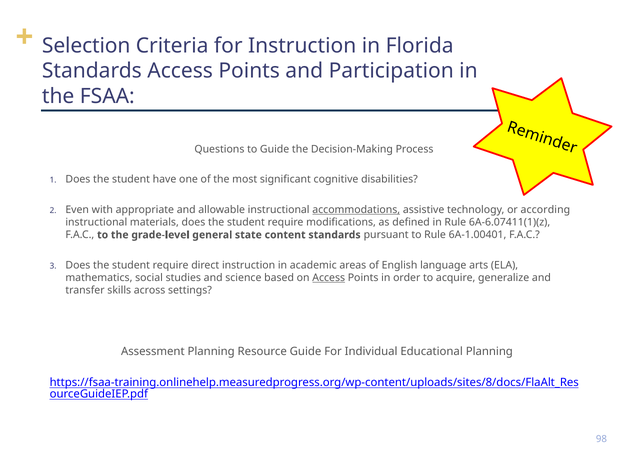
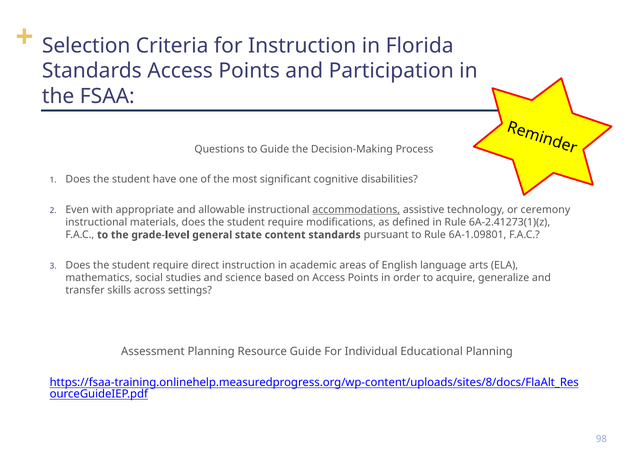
according: according -> ceremony
6A-6.07411(1)(z: 6A-6.07411(1)(z -> 6A-2.41273(1)(z
6A-1.00401: 6A-1.00401 -> 6A-1.09801
Access at (329, 277) underline: present -> none
